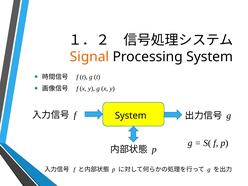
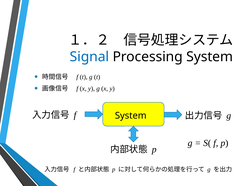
Signal colour: orange -> blue
